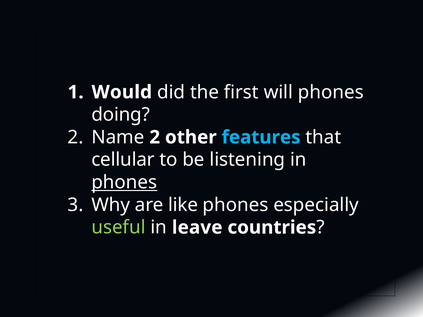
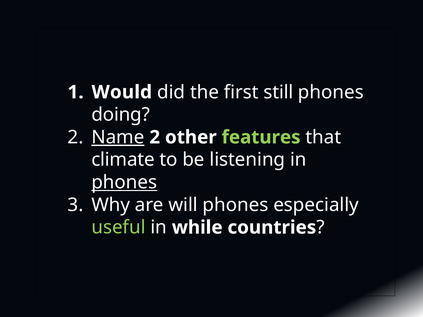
will: will -> still
Name underline: none -> present
features colour: light blue -> light green
cellular: cellular -> climate
like: like -> will
leave: leave -> while
